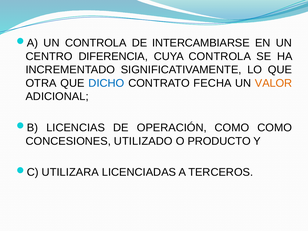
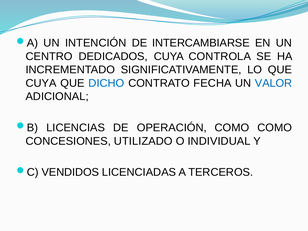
UN CONTROLA: CONTROLA -> INTENCIÓN
DIFERENCIA: DIFERENCIA -> DEDICADOS
OTRA at (41, 83): OTRA -> CUYA
VALOR colour: orange -> blue
PRODUCTO: PRODUCTO -> INDIVIDUAL
UTILIZARA: UTILIZARA -> VENDIDOS
